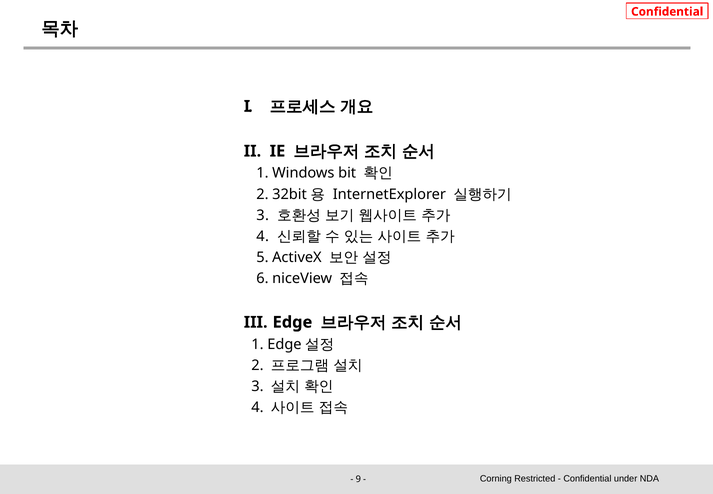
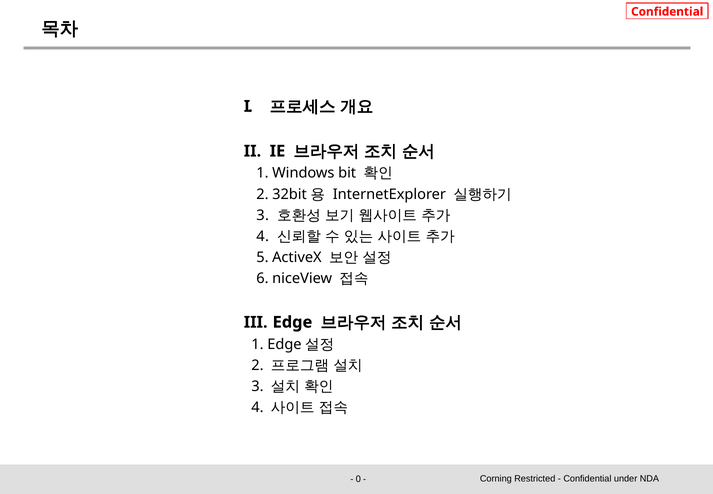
9: 9 -> 0
